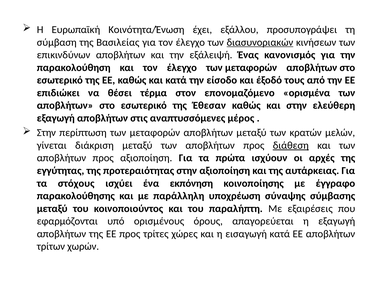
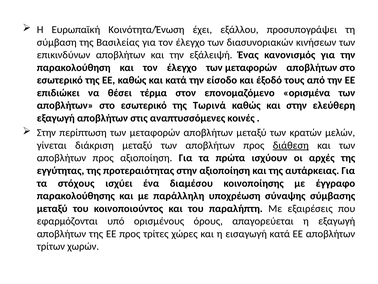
διασυνοριακών underline: present -> none
Έθεσαν: Έθεσαν -> Τωρινά
μέρος: μέρος -> κοινές
εκπόνηση: εκπόνηση -> διαμέσου
